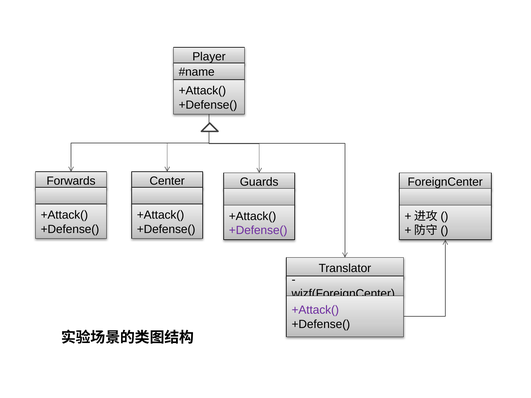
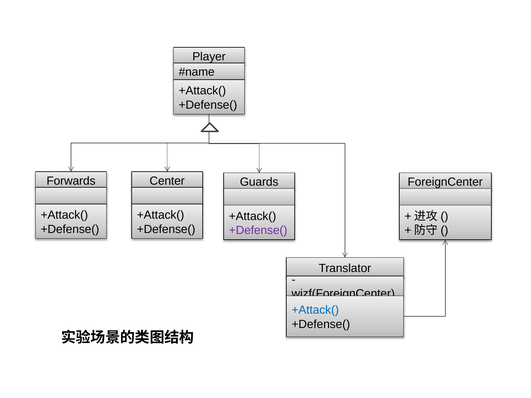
+Attack( at (315, 310) colour: purple -> blue
